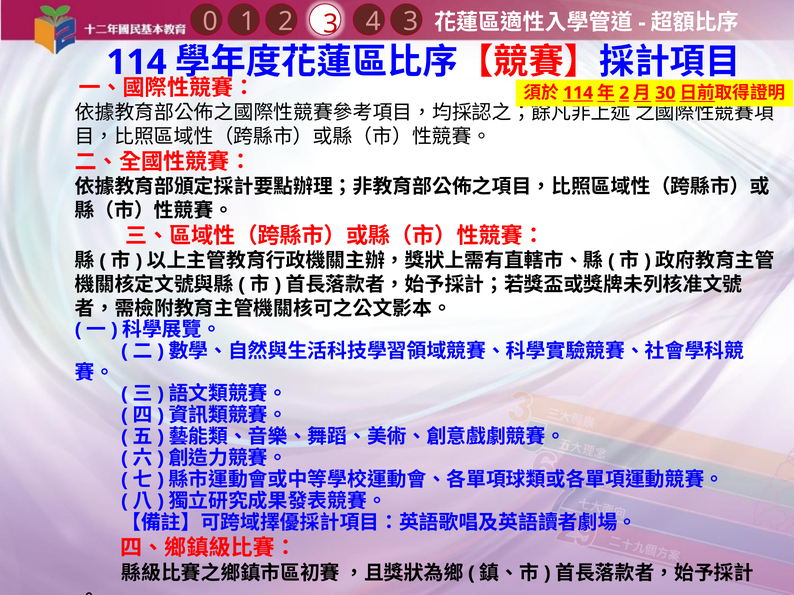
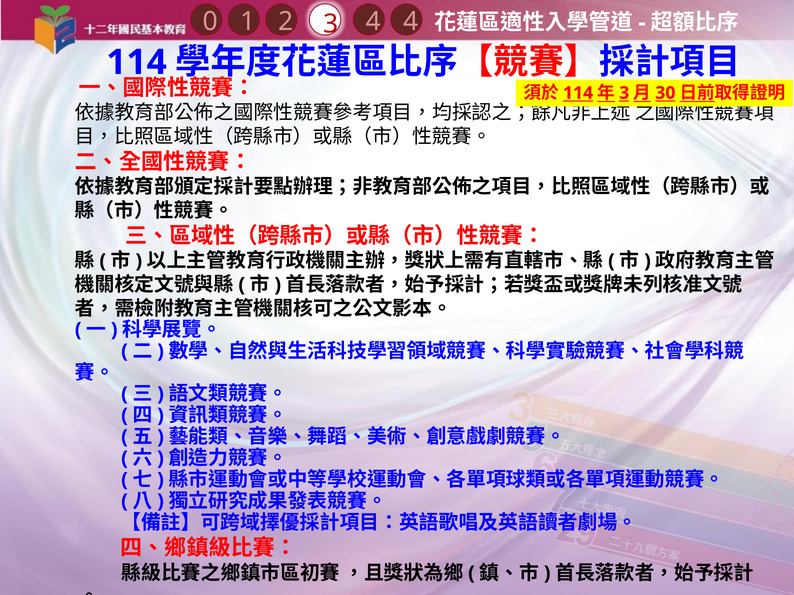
4 3: 3 -> 4
2 at (624, 93): 2 -> 3
